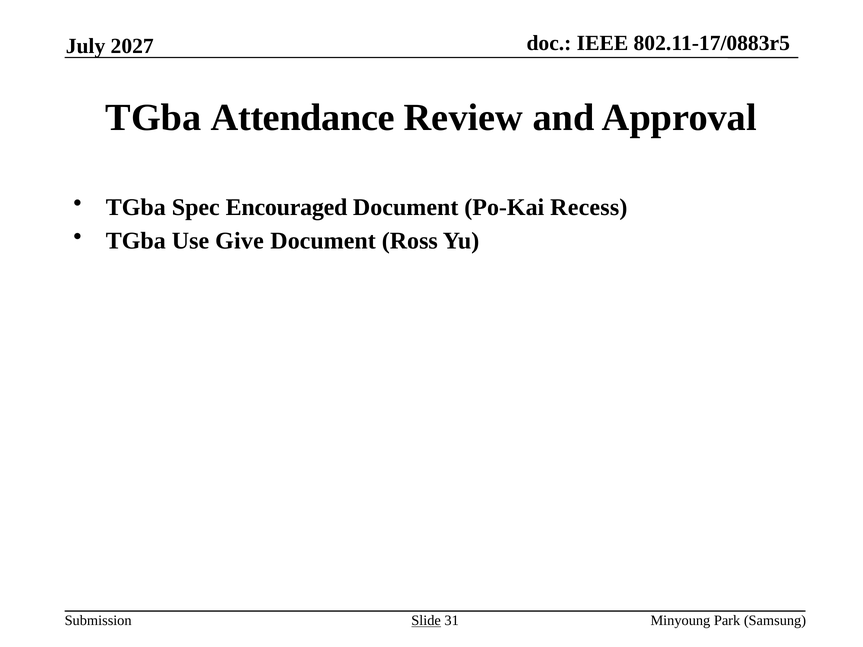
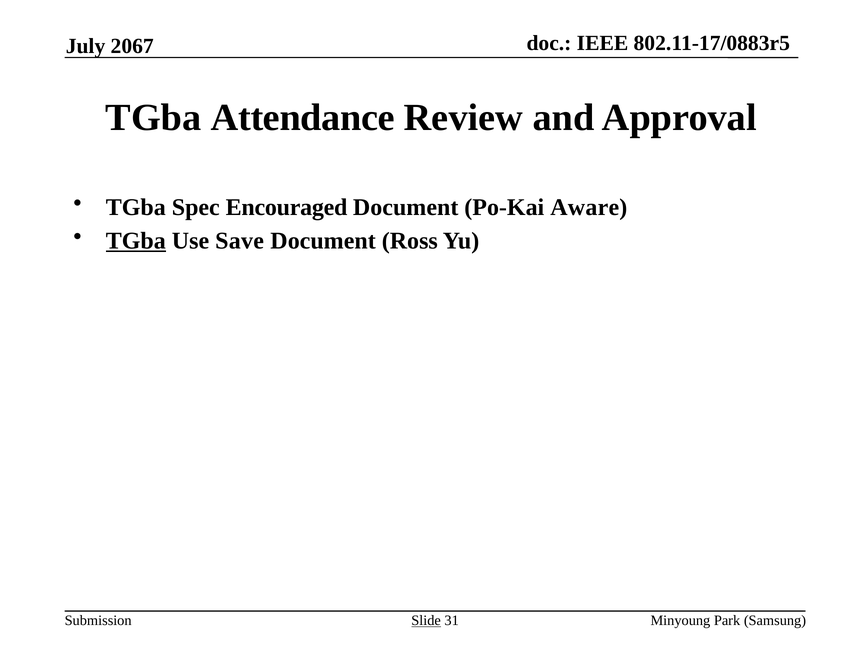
2027: 2027 -> 2067
Recess: Recess -> Aware
TGba at (136, 241) underline: none -> present
Give: Give -> Save
